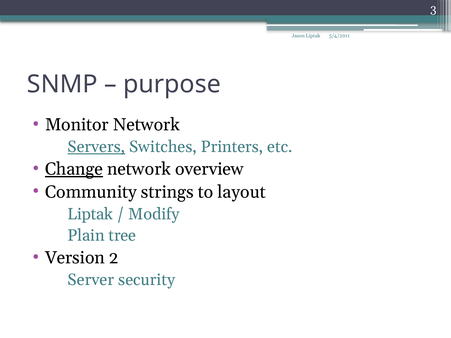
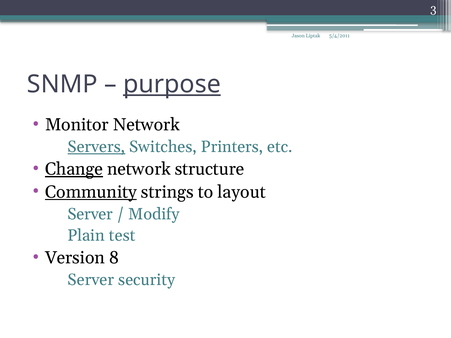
purpose underline: none -> present
overview: overview -> structure
Community underline: none -> present
Liptak at (90, 214): Liptak -> Server
tree: tree -> test
2: 2 -> 8
